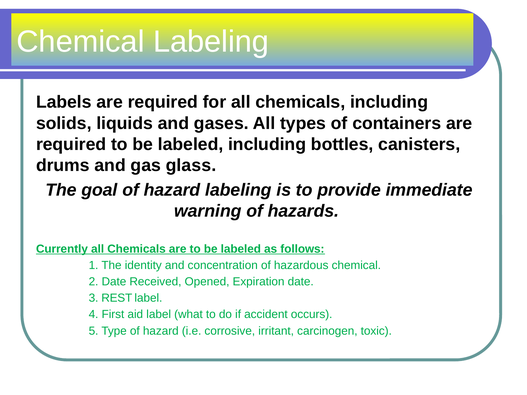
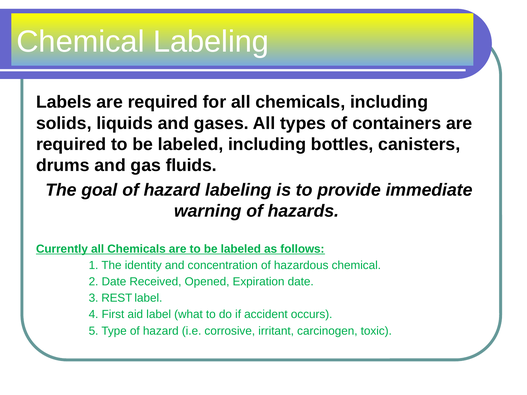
glass: glass -> fluids
